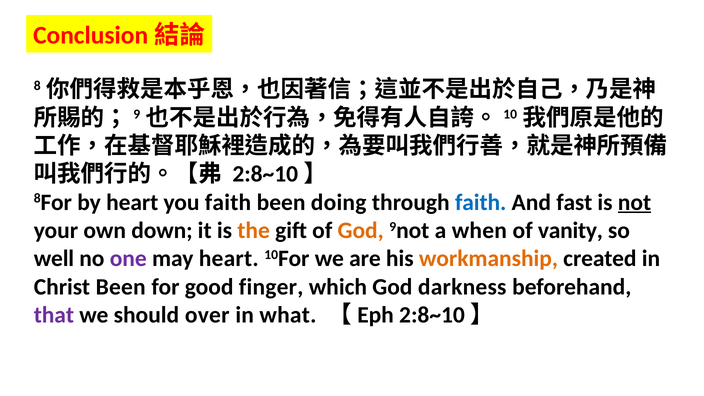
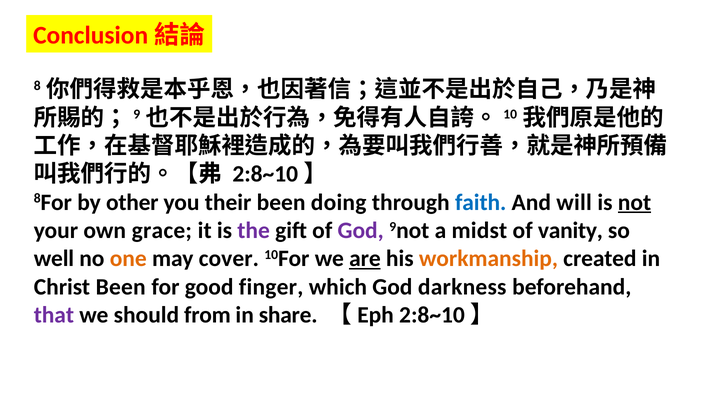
by heart: heart -> other
you faith: faith -> their
fast: fast -> will
down: down -> grace
the colour: orange -> purple
God at (361, 230) colour: orange -> purple
when: when -> midst
one colour: purple -> orange
may heart: heart -> cover
are underline: none -> present
over: over -> from
what: what -> share
